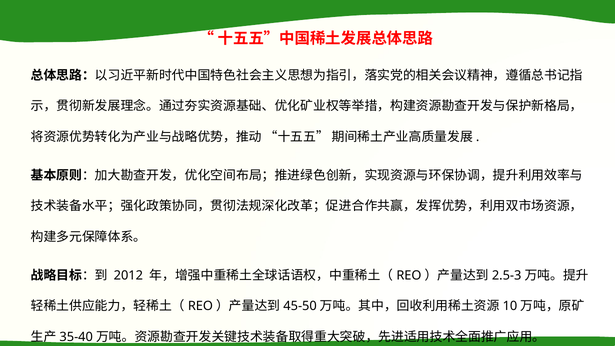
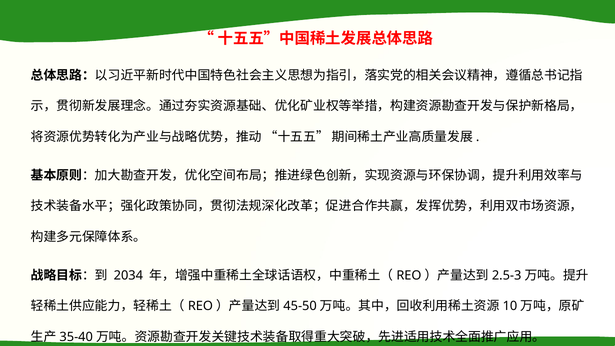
2012: 2012 -> 2034
